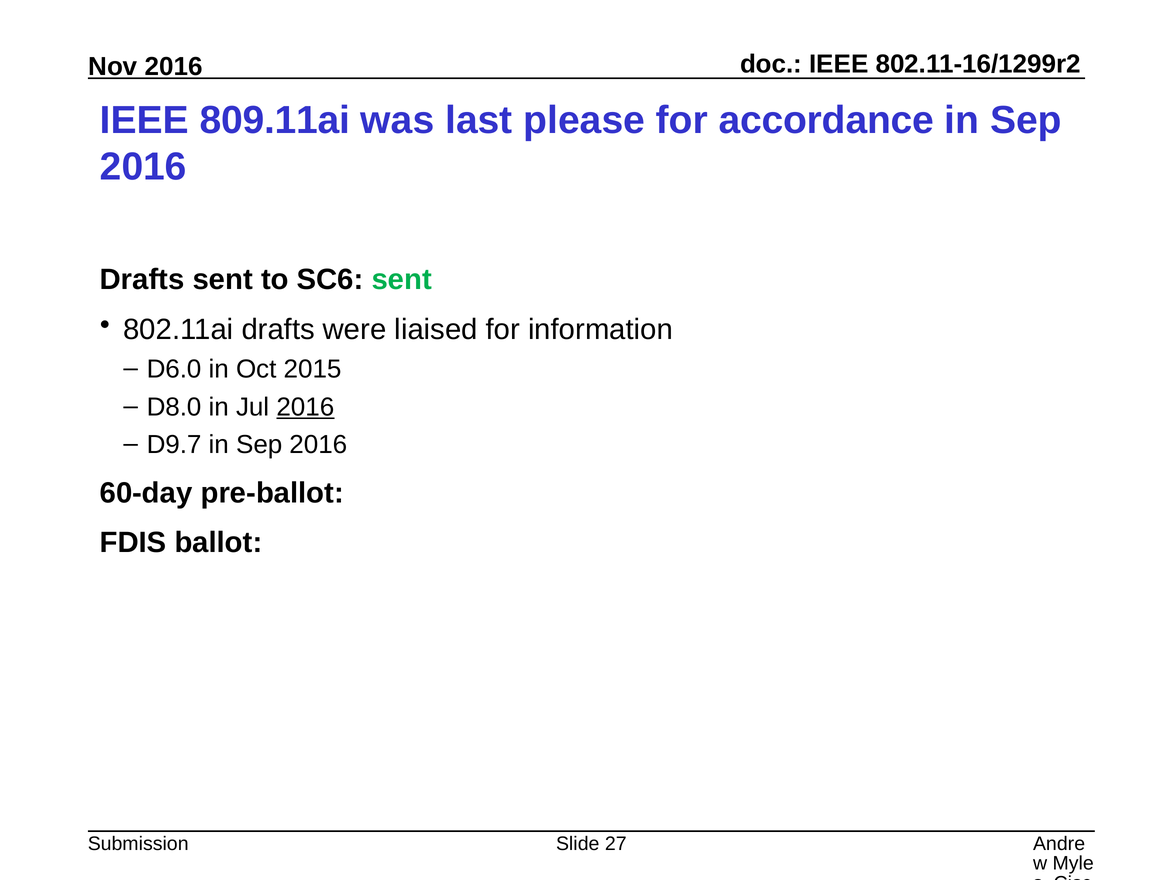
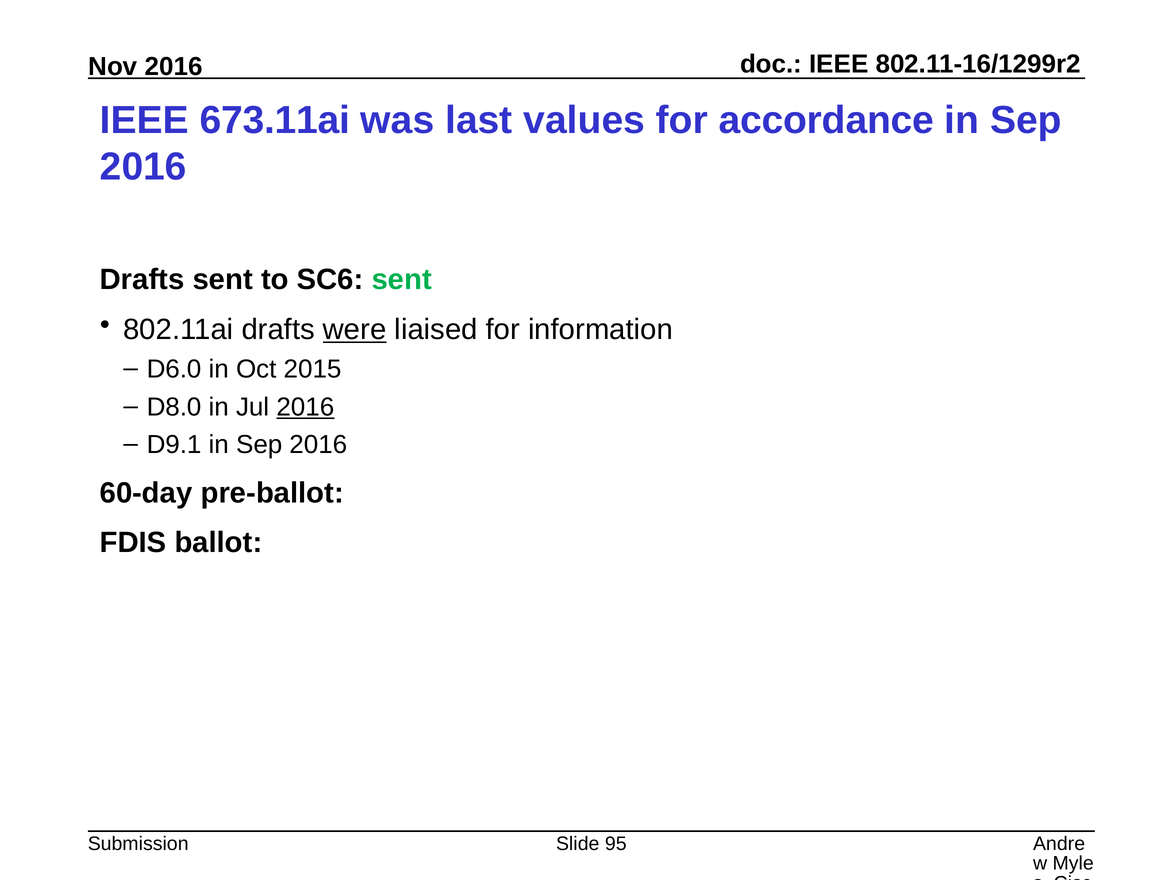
809.11ai: 809.11ai -> 673.11ai
please: please -> values
were underline: none -> present
D9.7: D9.7 -> D9.1
27: 27 -> 95
